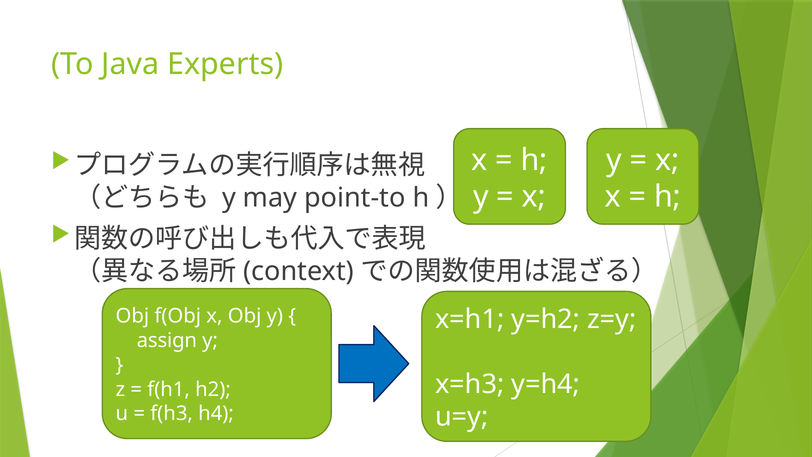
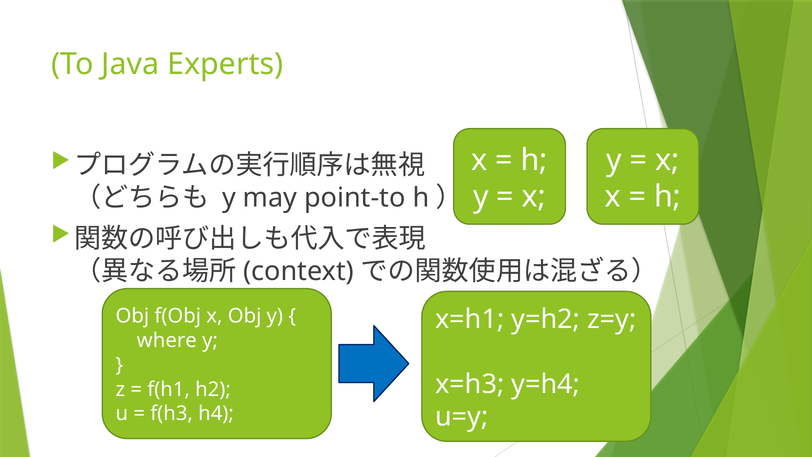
assign: assign -> where
